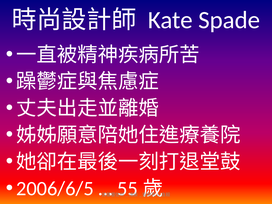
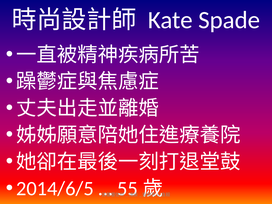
2006/6/5: 2006/6/5 -> 2014/6/5
